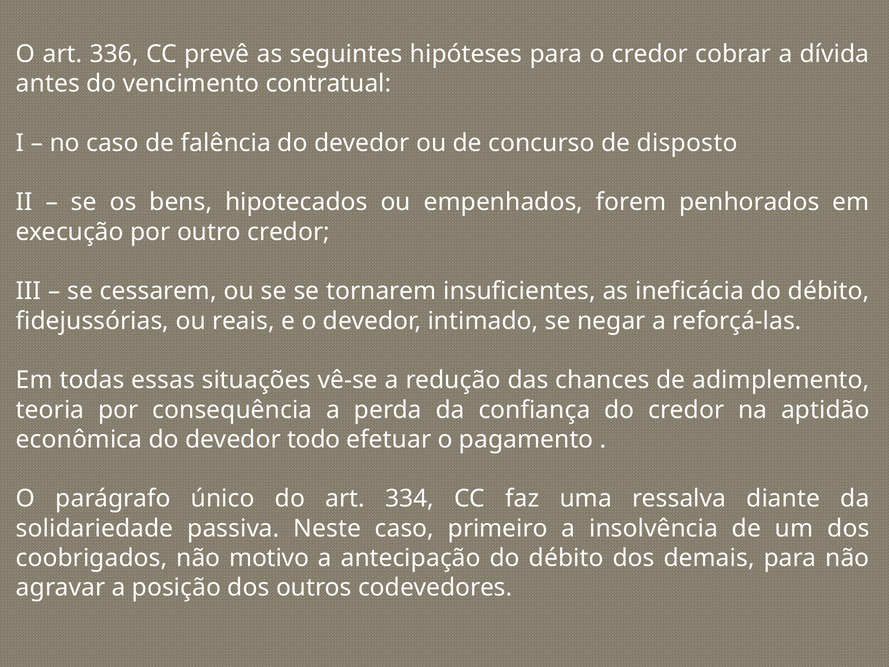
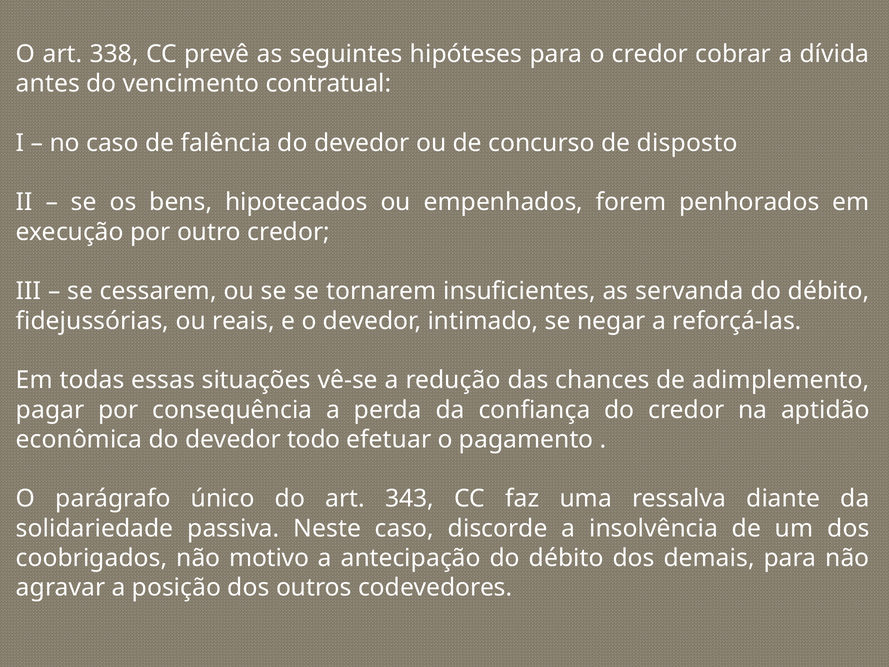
336: 336 -> 338
ineficácia: ineficácia -> servanda
teoria: teoria -> pagar
334: 334 -> 343
primeiro: primeiro -> discorde
